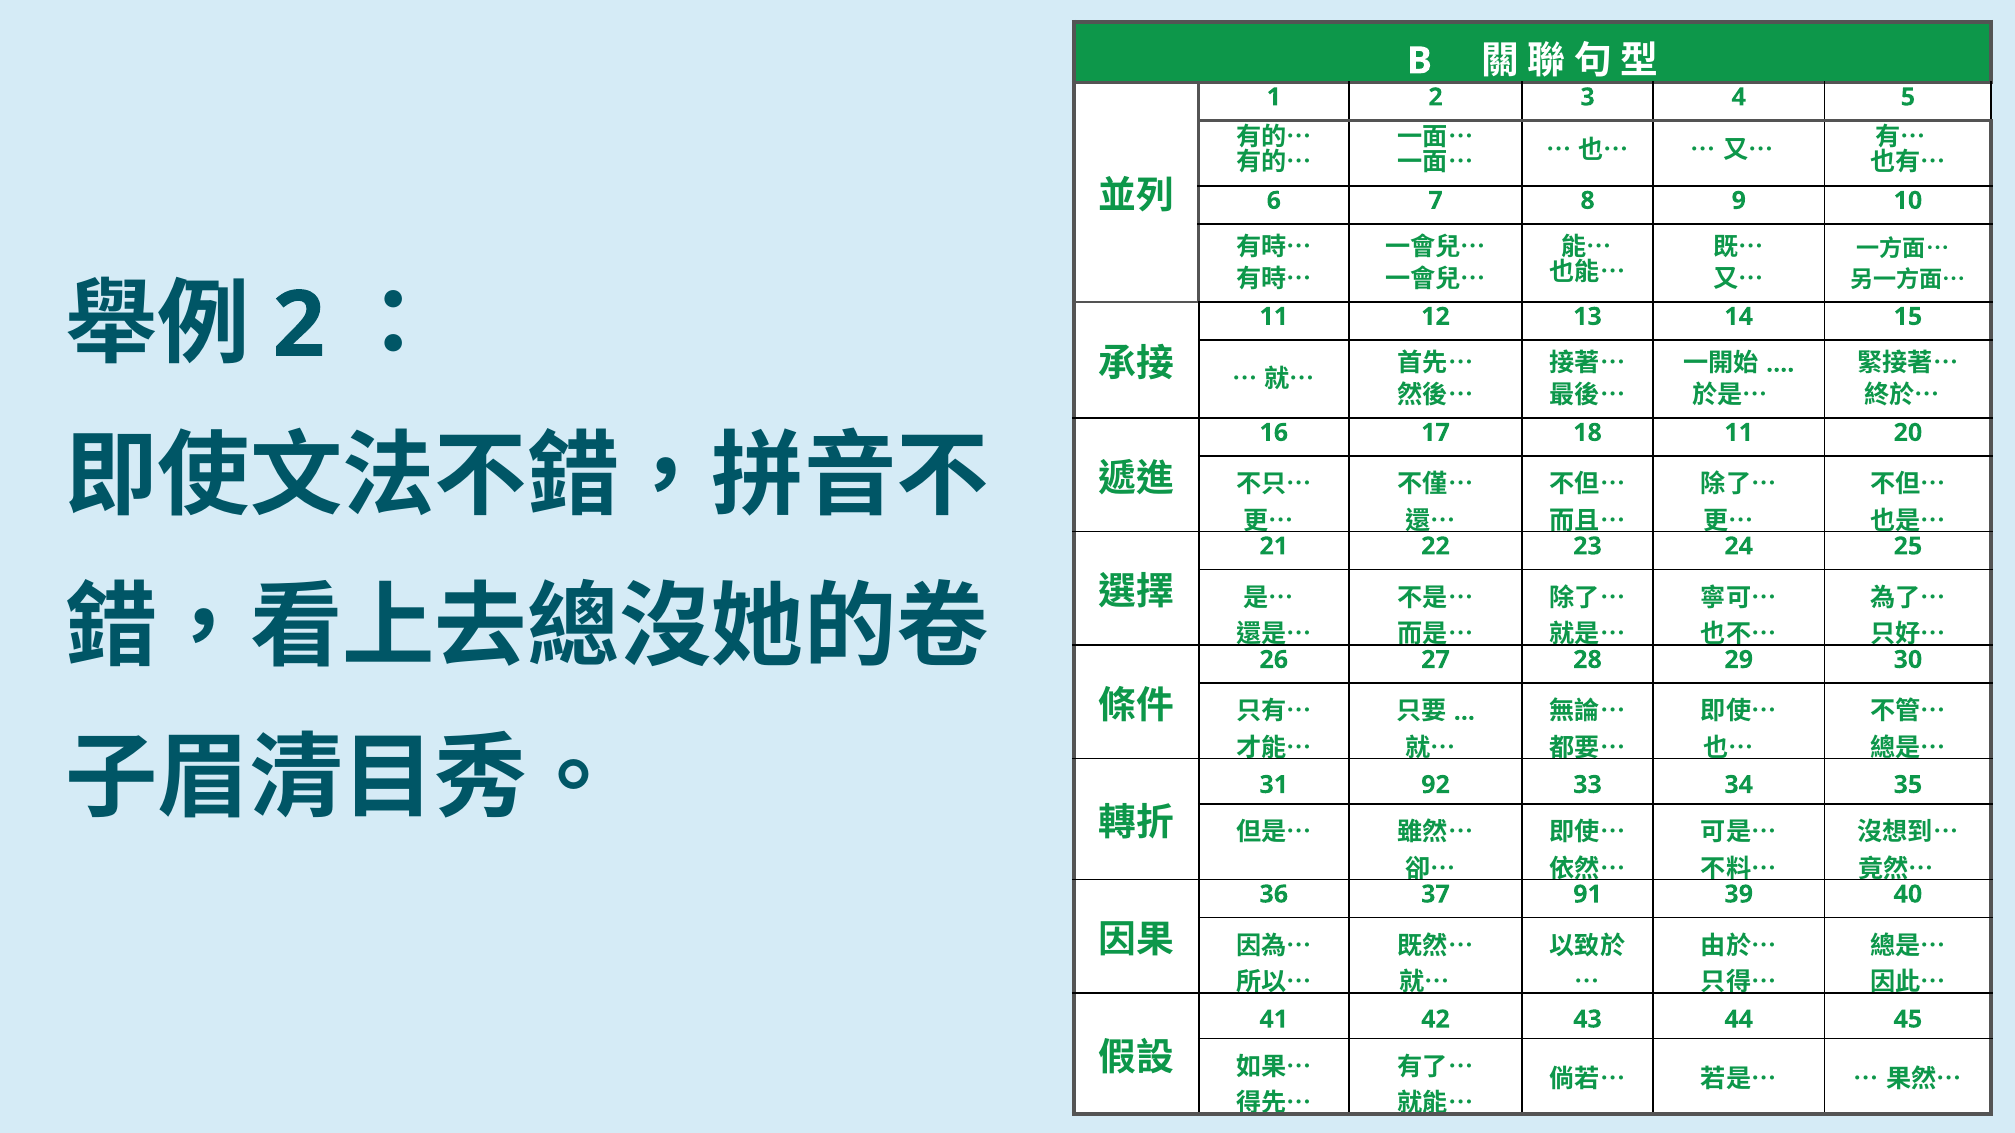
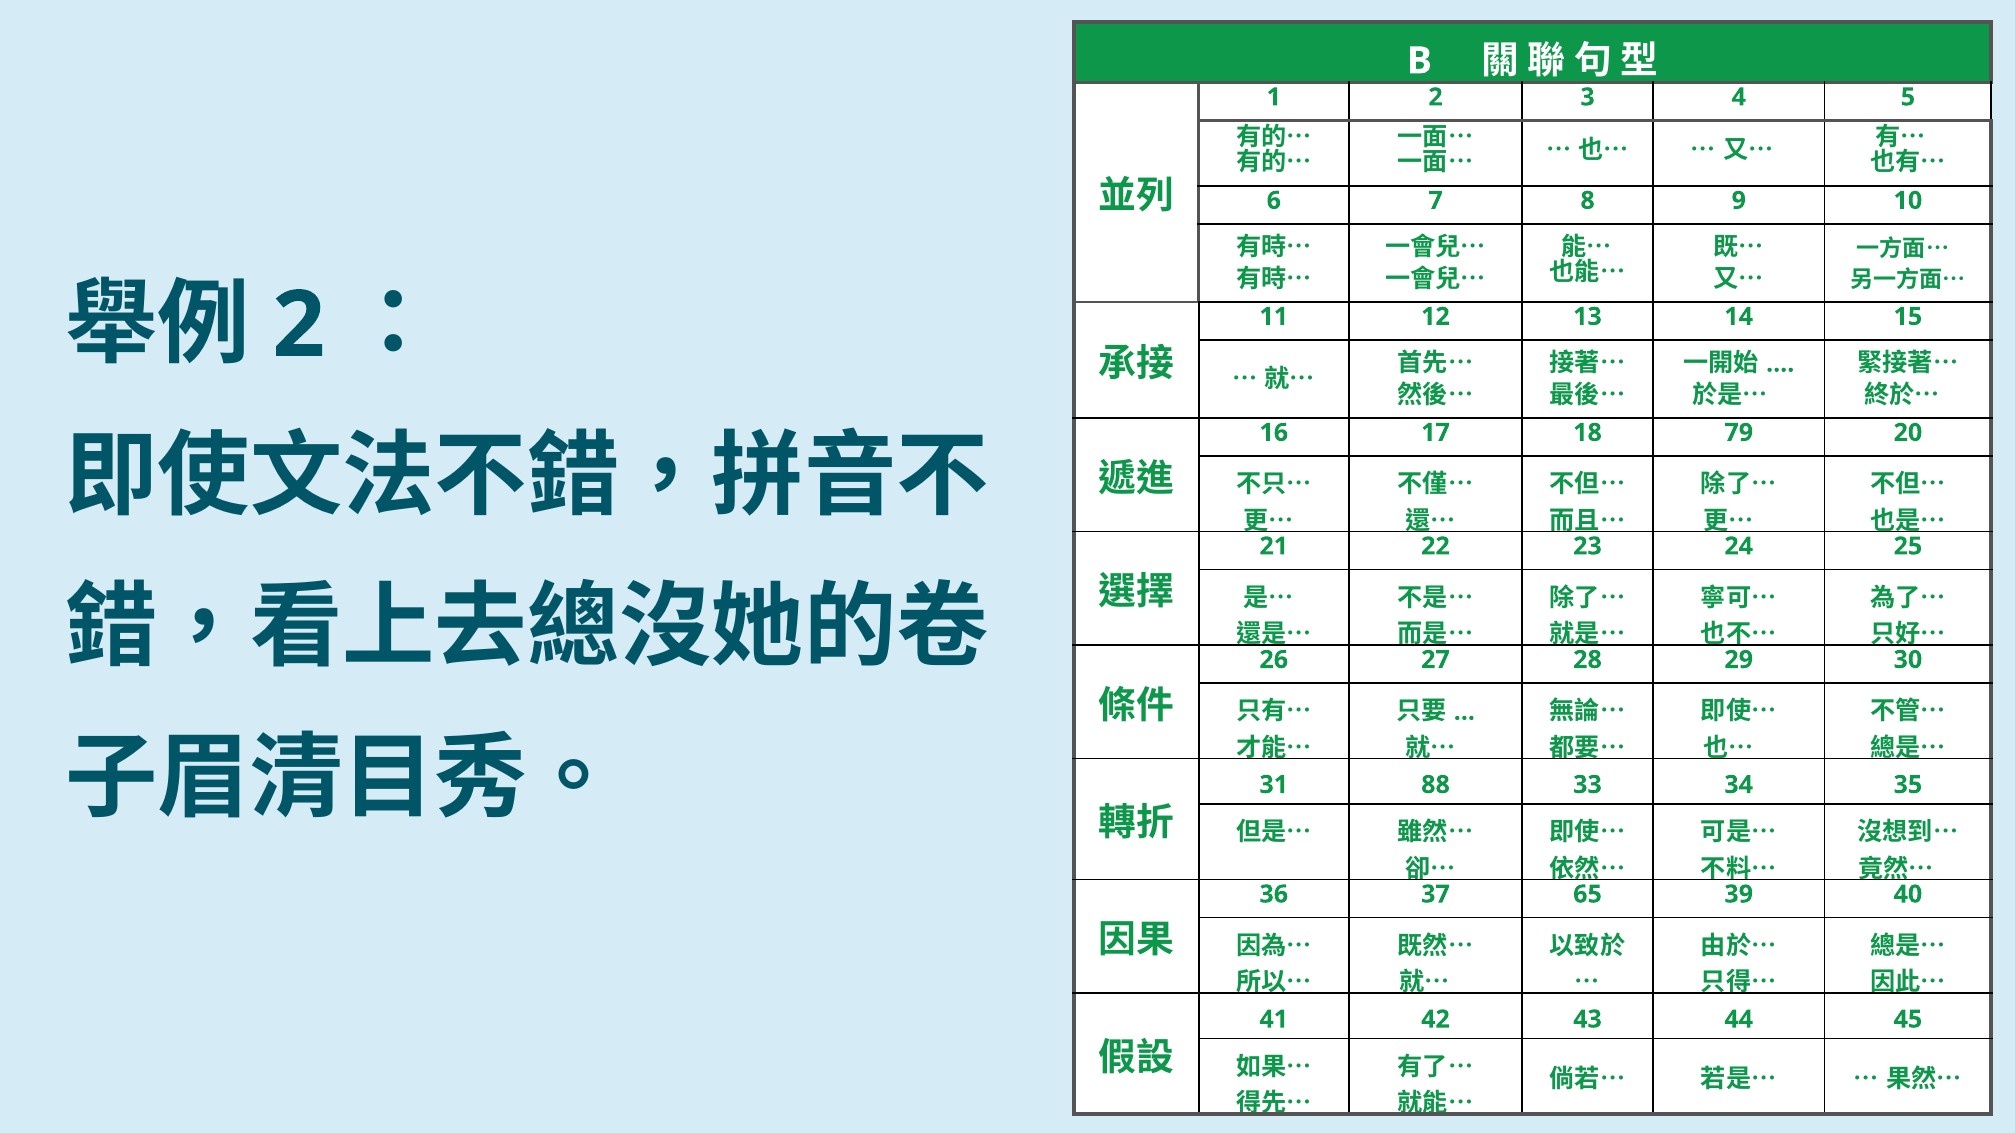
18 11: 11 -> 79
92: 92 -> 88
91: 91 -> 65
